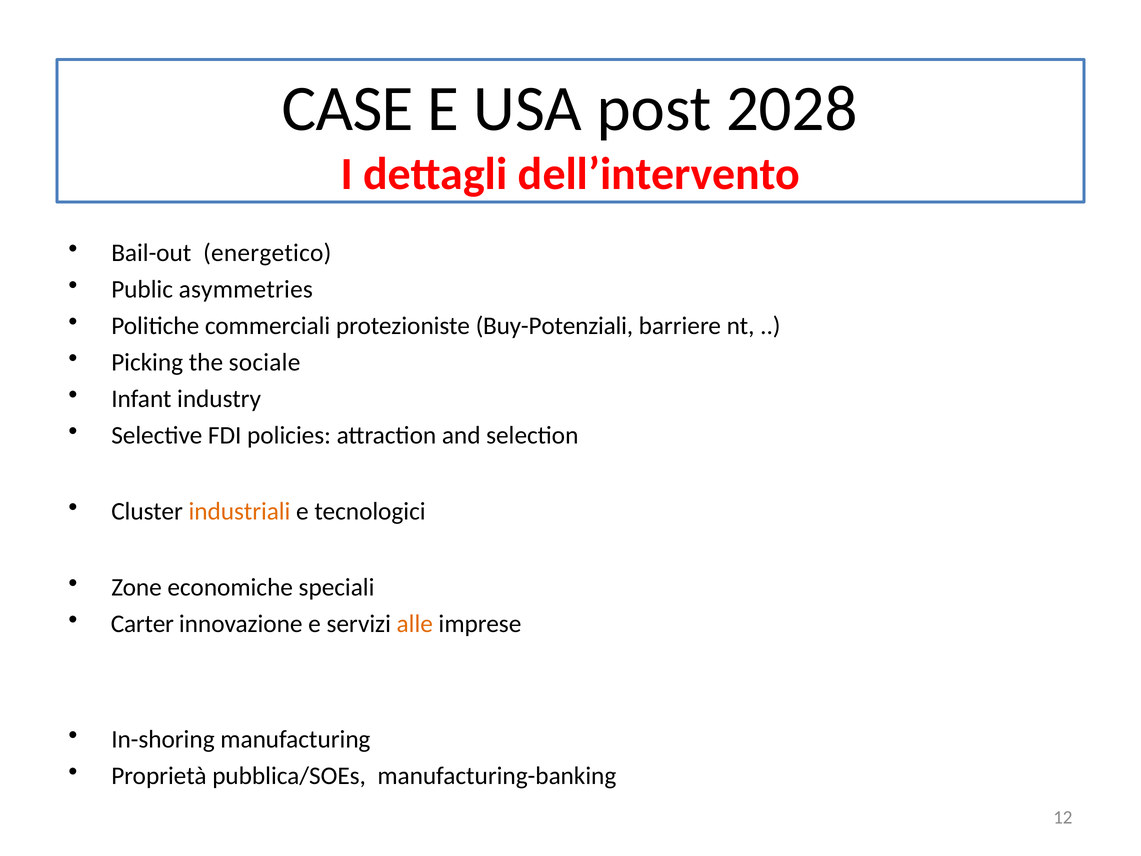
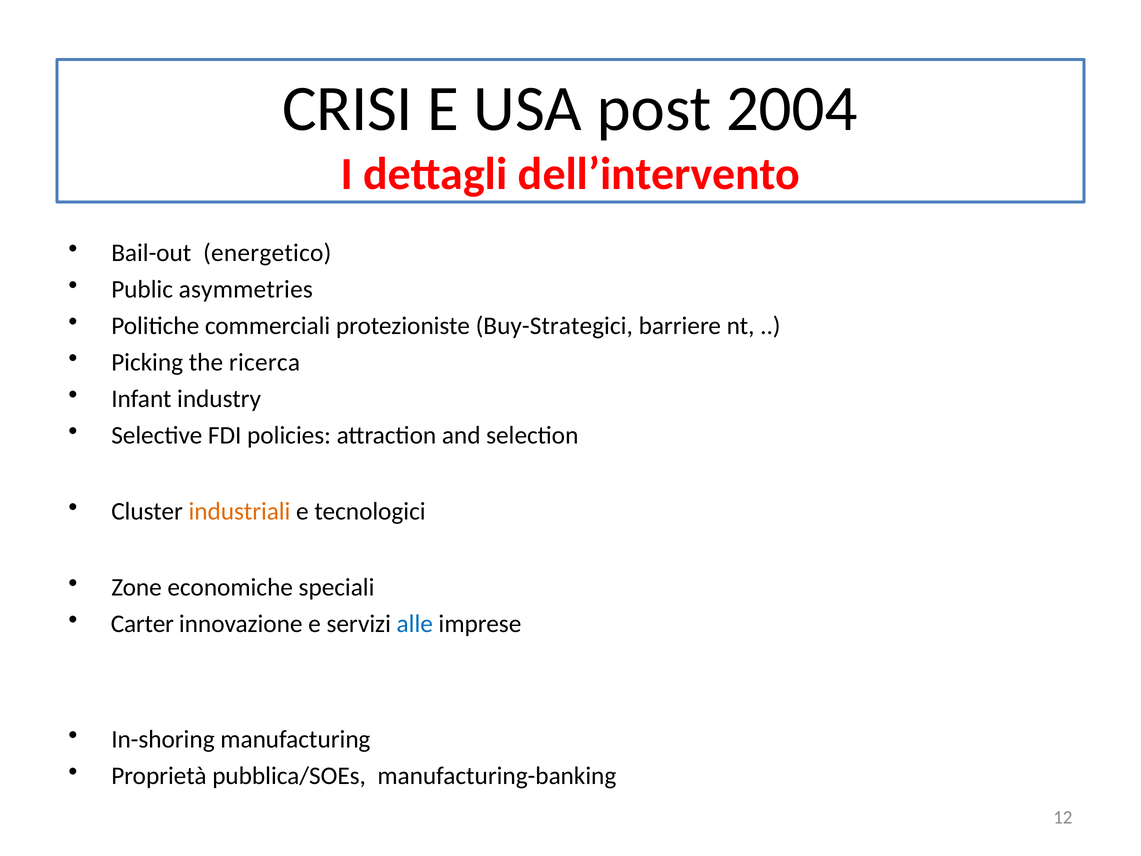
CASE: CASE -> CRISI
2028: 2028 -> 2004
Buy-Potenziali: Buy-Potenziali -> Buy-Strategici
sociale: sociale -> ricerca
alle colour: orange -> blue
